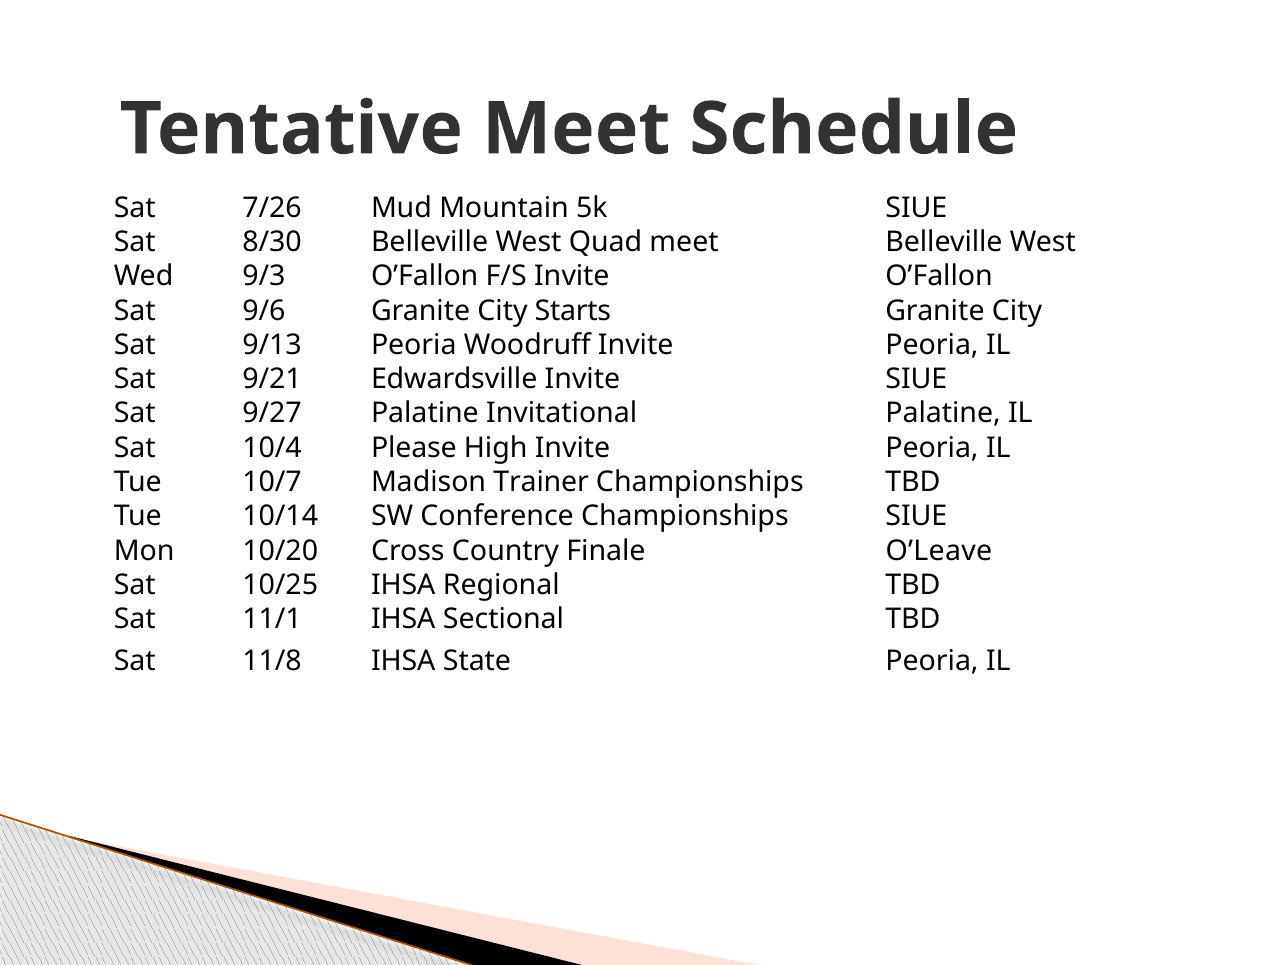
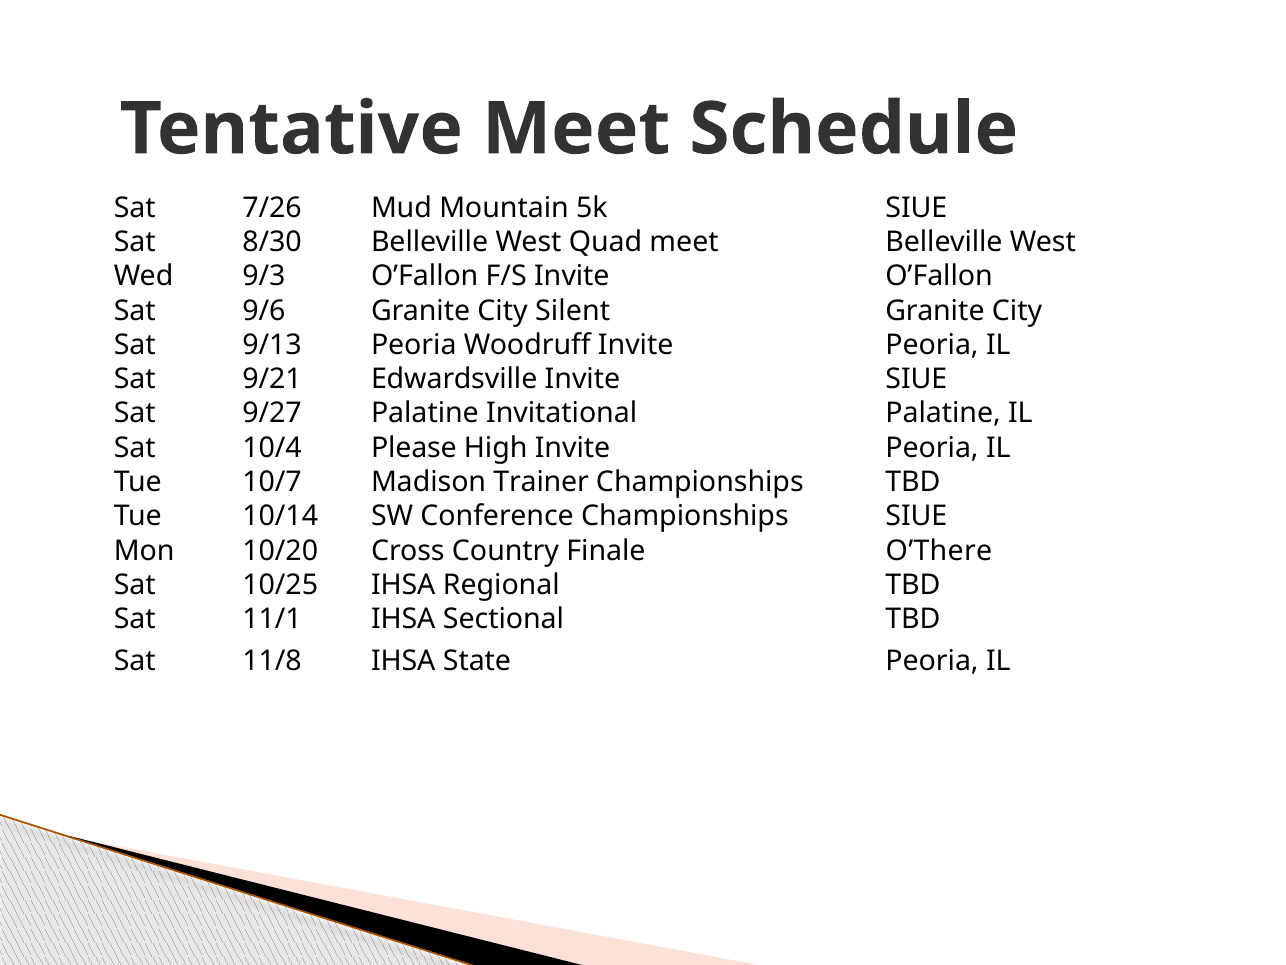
Starts: Starts -> Silent
O’Leave: O’Leave -> O’There
